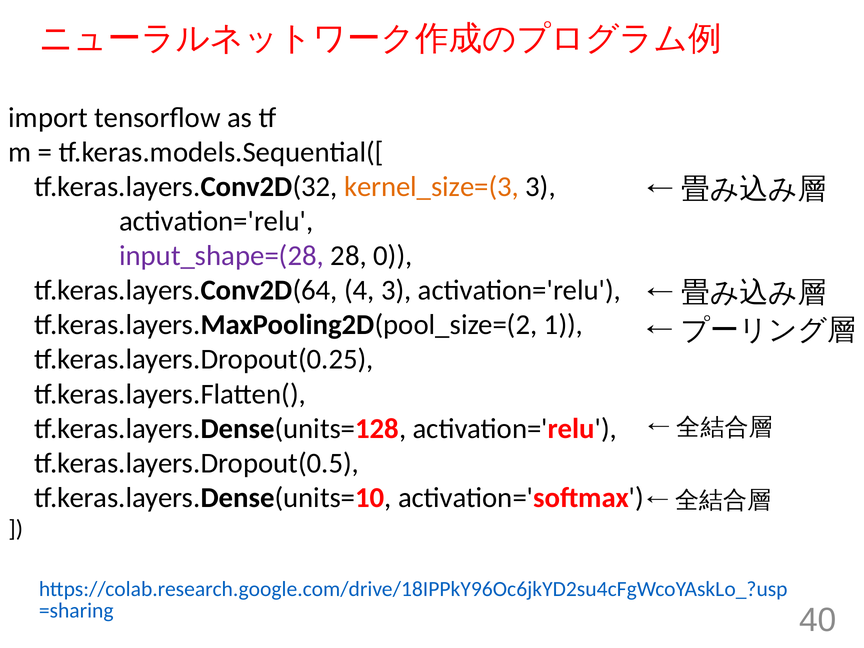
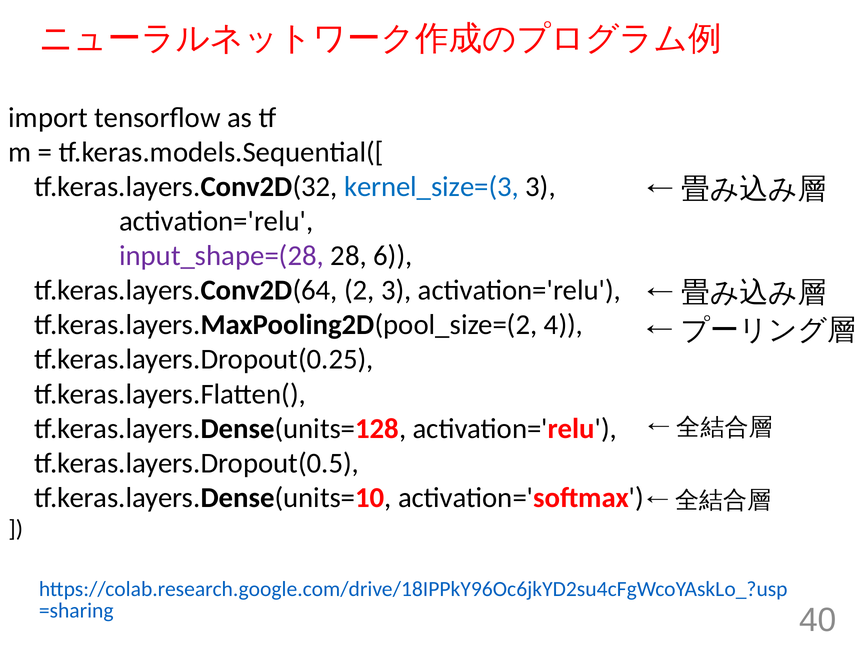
kernel_size=(3 colour: orange -> blue
0: 0 -> 6
4: 4 -> 2
1: 1 -> 4
